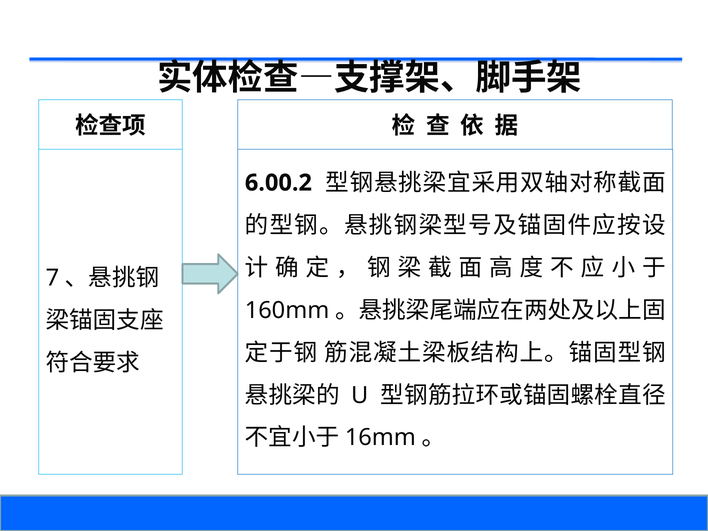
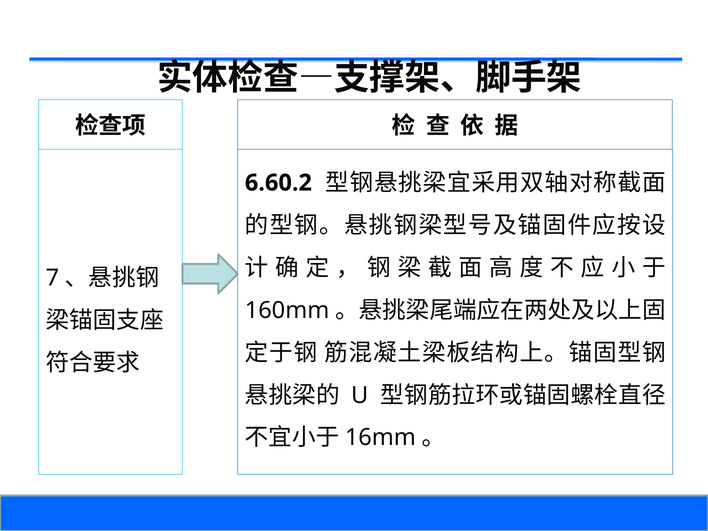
6.00.2: 6.00.2 -> 6.60.2
